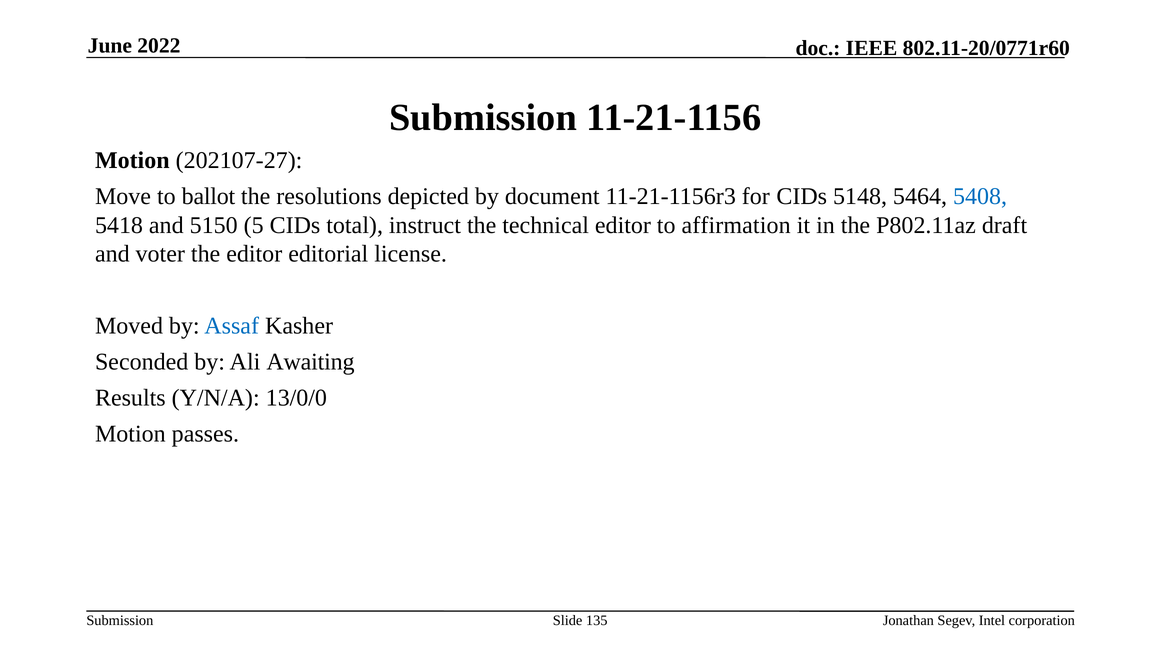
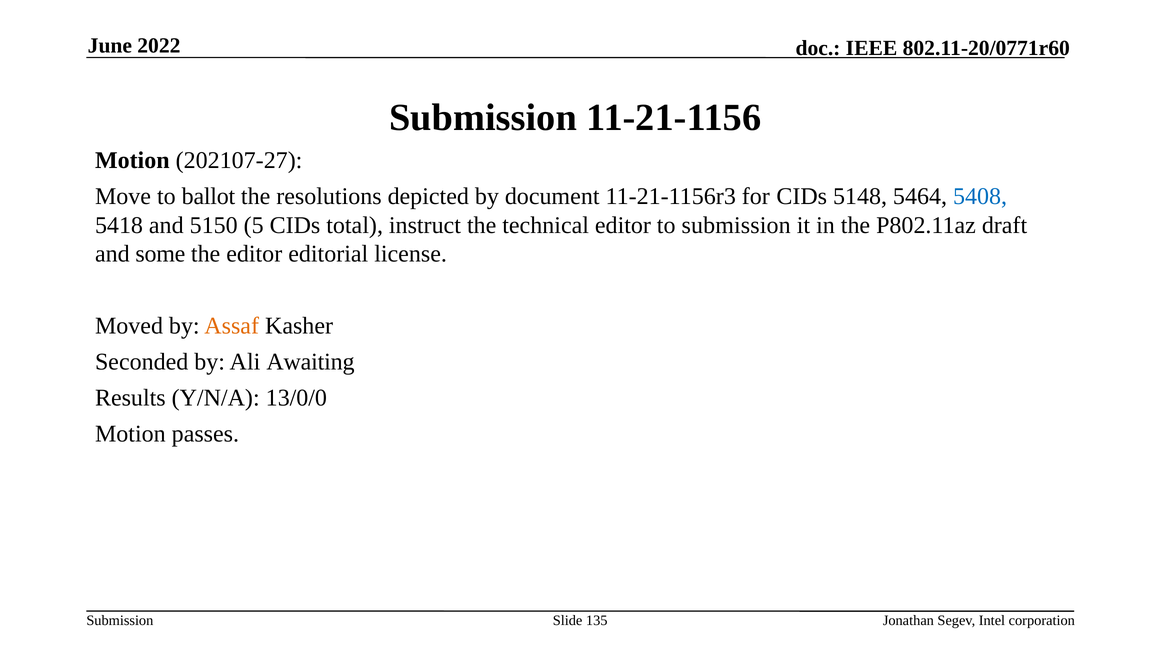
to affirmation: affirmation -> submission
voter: voter -> some
Assaf colour: blue -> orange
